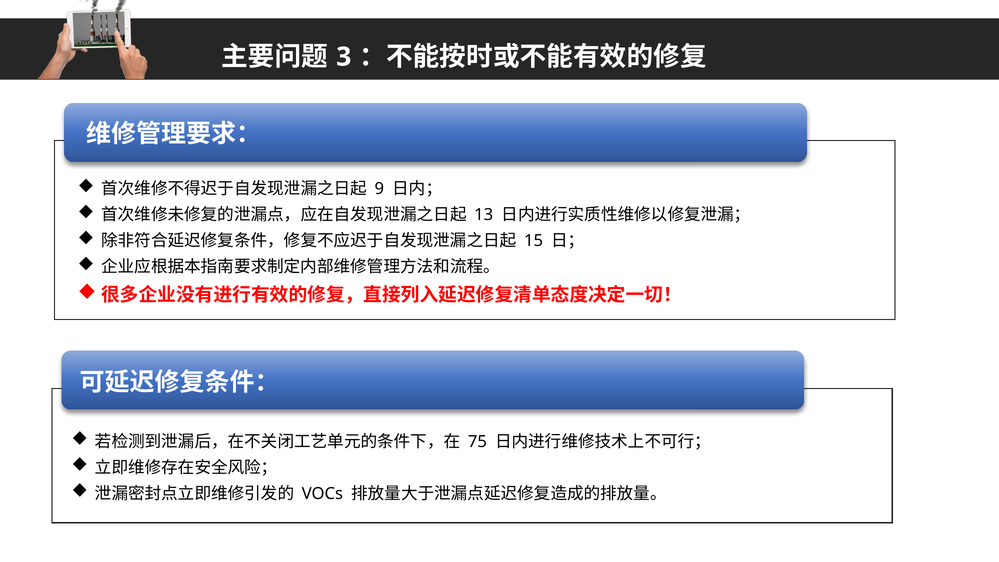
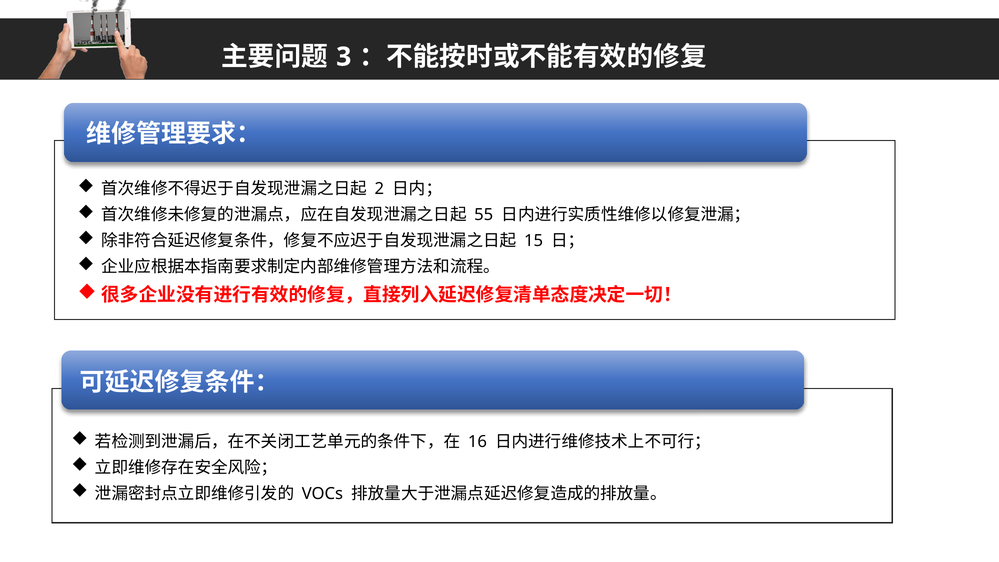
9: 9 -> 2
13: 13 -> 55
75: 75 -> 16
